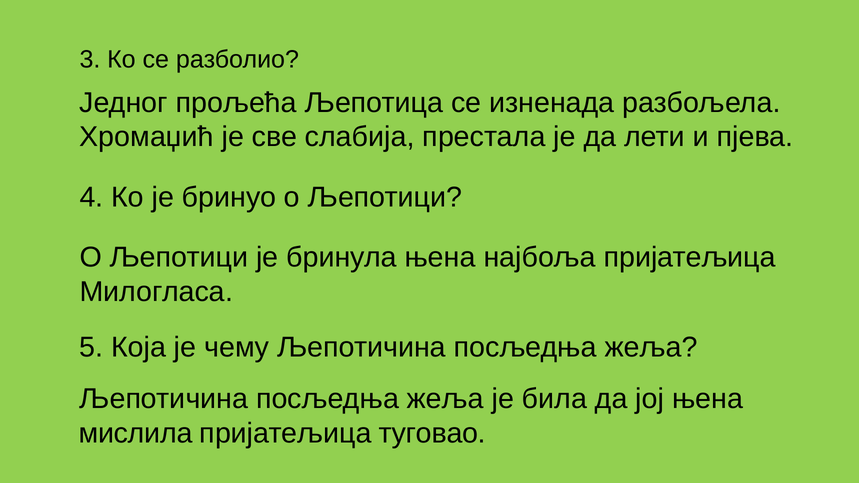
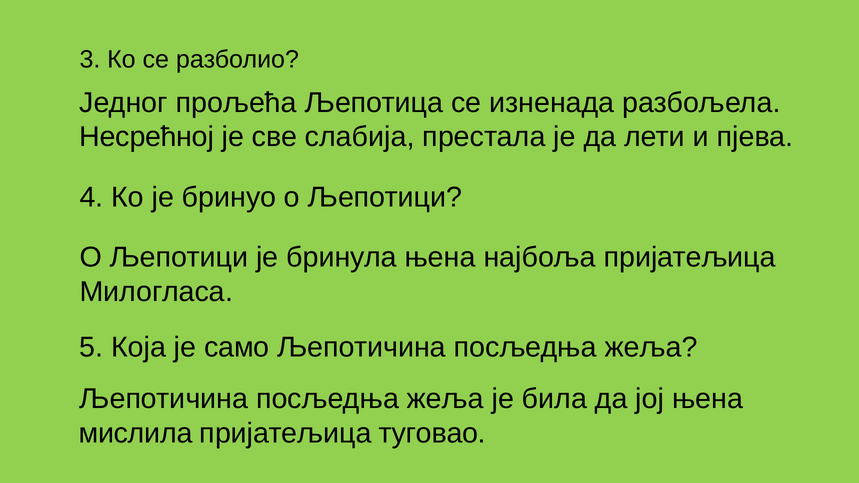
Хромаџић: Хромаџић -> Несрећној
чему: чему -> само
